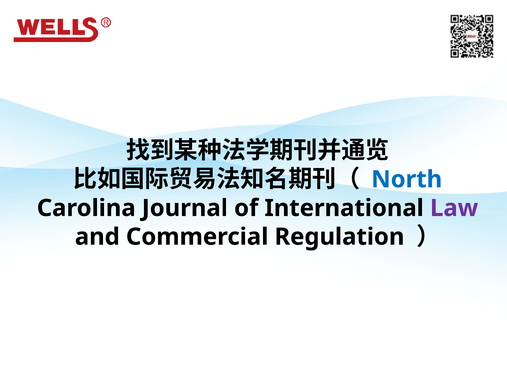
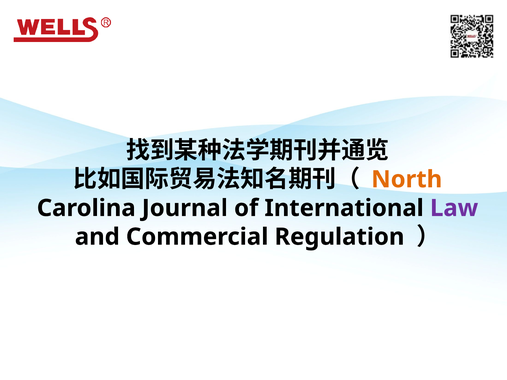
North colour: blue -> orange
